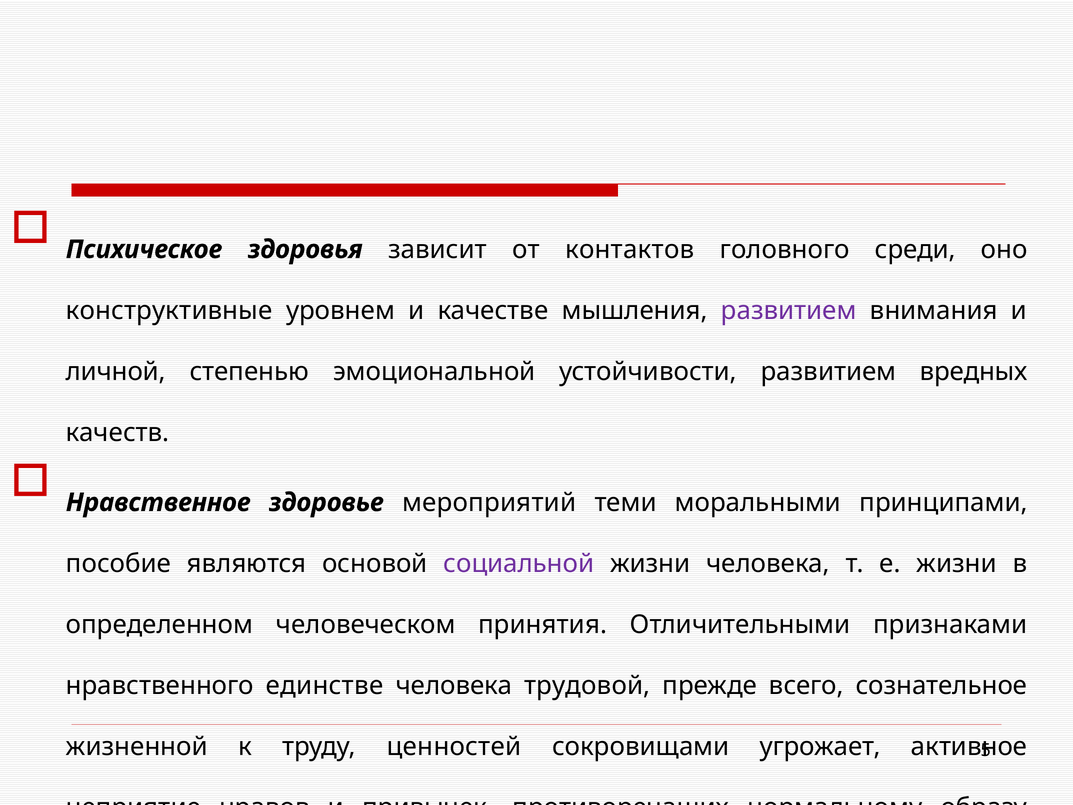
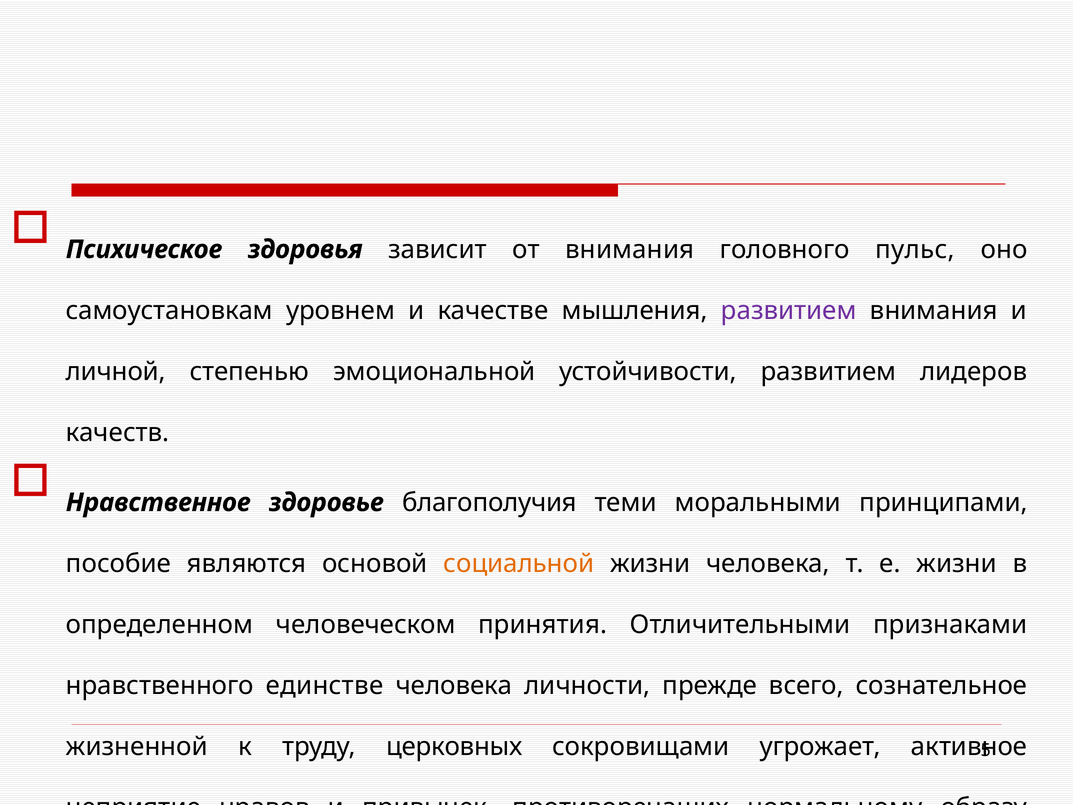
от контактов: контактов -> внимания
среди: среди -> пульс
конструктивные: конструктивные -> самоустановкам
вредных: вредных -> лидеров
мероприятий: мероприятий -> благополучия
социальной colour: purple -> orange
трудовой: трудовой -> личности
ценностей: ценностей -> церковных
